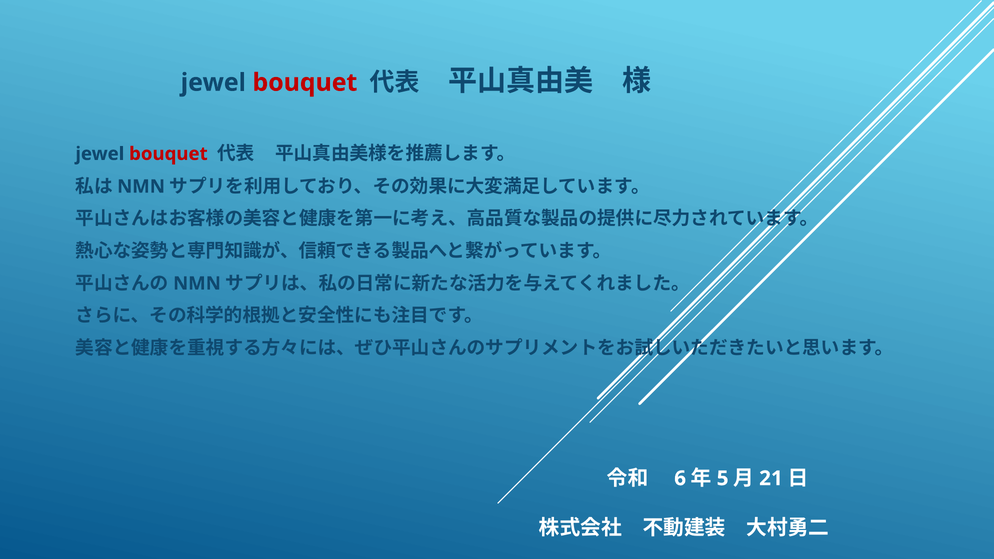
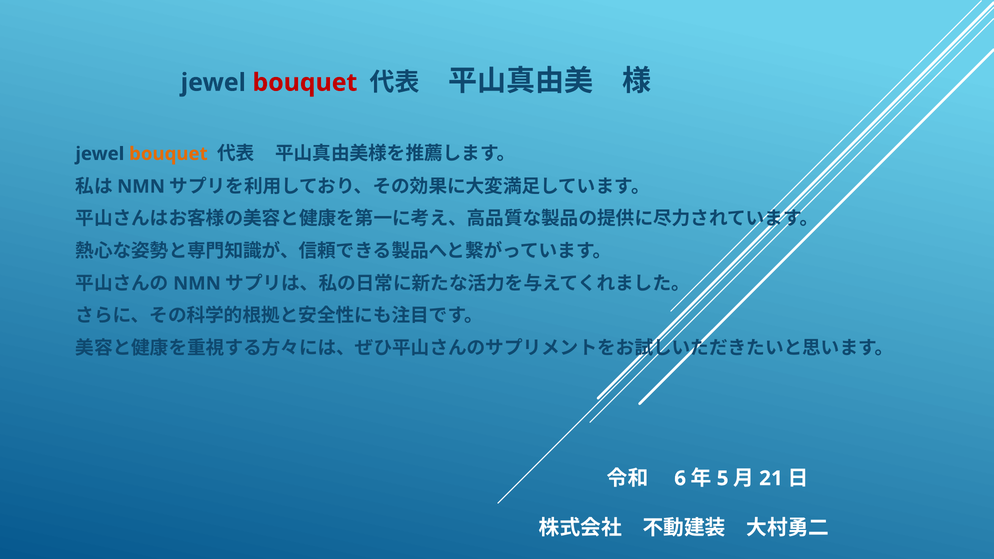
bouquet at (168, 154) colour: red -> orange
